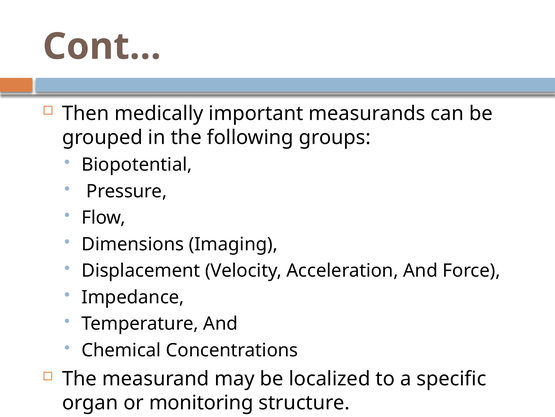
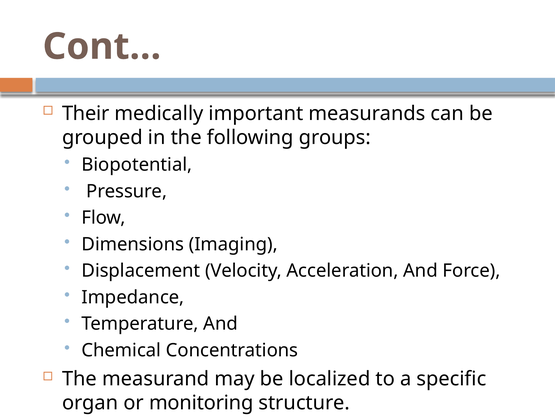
Then: Then -> Their
